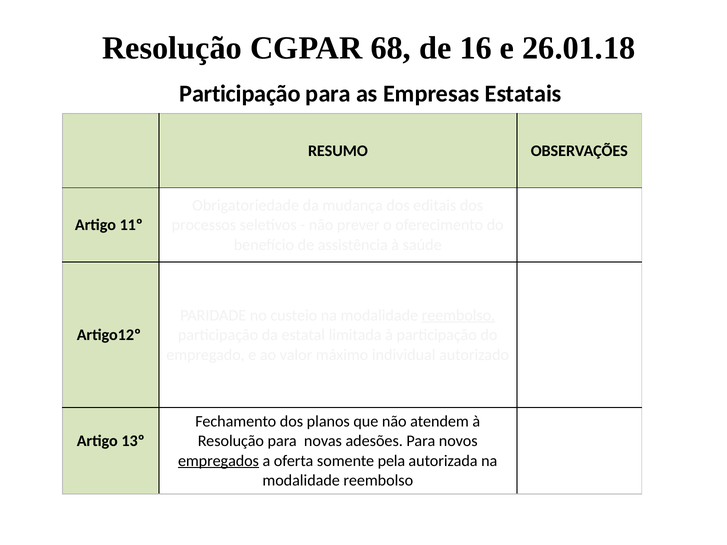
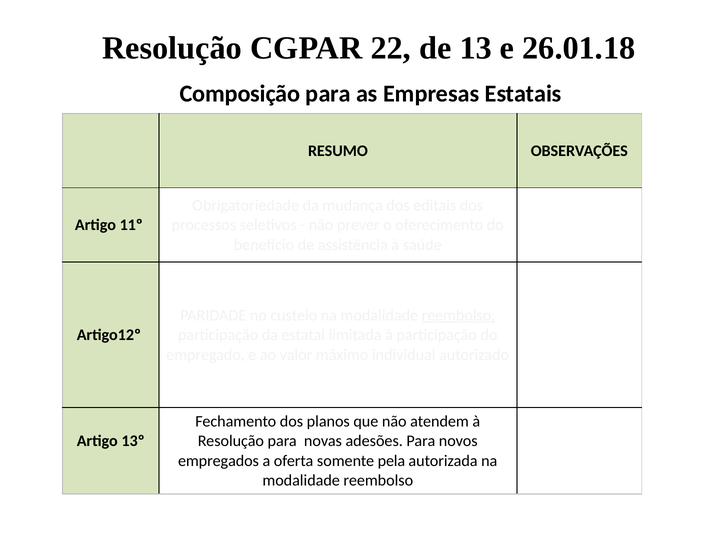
68: 68 -> 22
16: 16 -> 13
Participação at (240, 94): Participação -> Composição
empregados underline: present -> none
